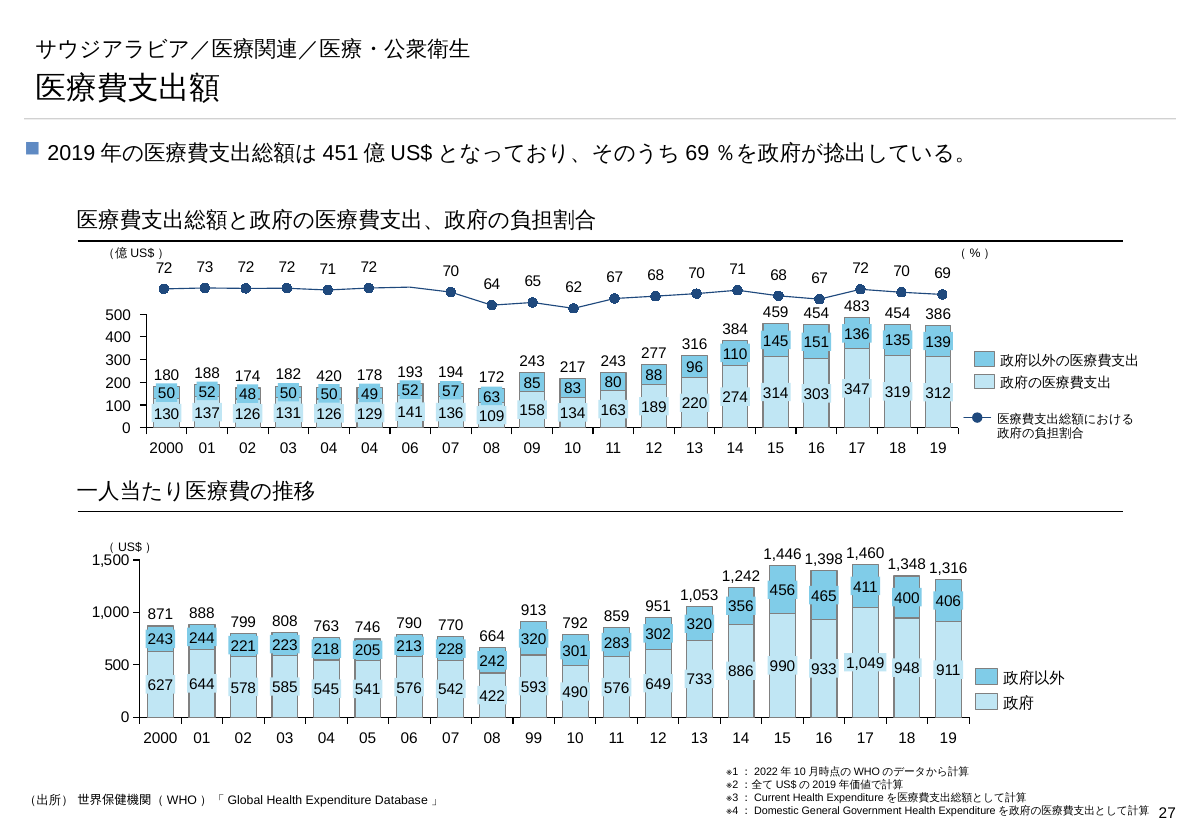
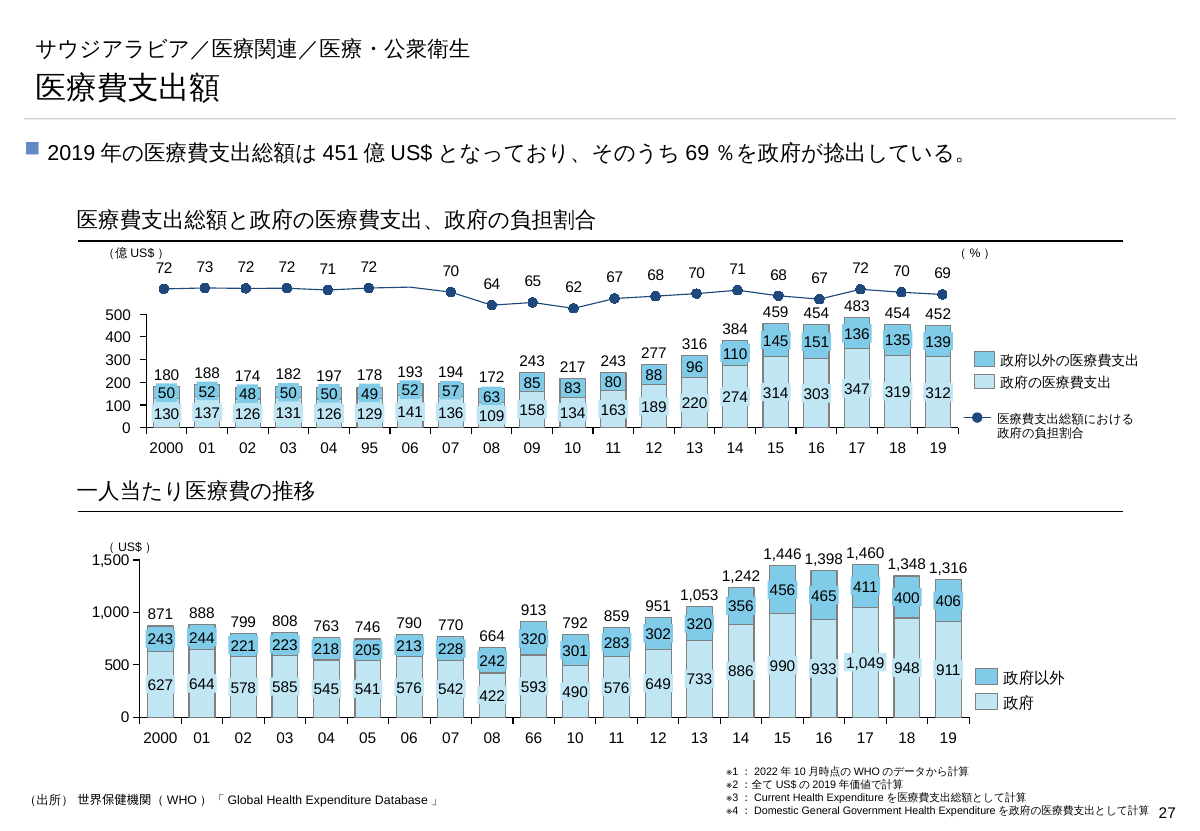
386: 386 -> 452
420: 420 -> 197
04 04: 04 -> 95
99: 99 -> 66
